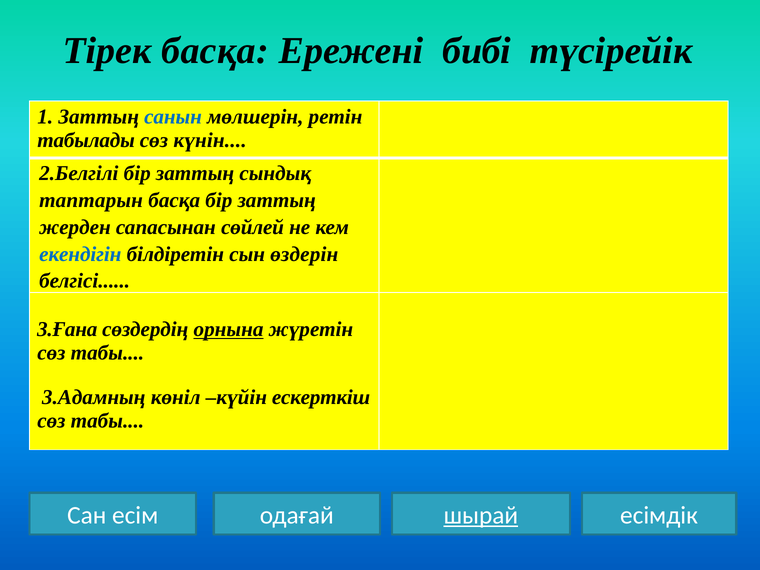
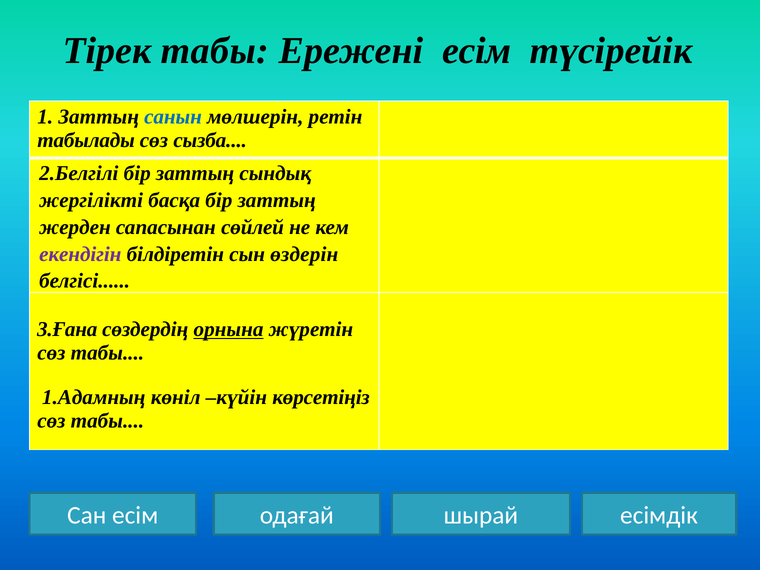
Тірек басқа: басқа -> табы
Ережені бибі: бибі -> есім
күнін: күнін -> сызба
таптарын: таптарын -> жергілікті
екендігін colour: blue -> purple
3.Адамның: 3.Адамның -> 1.Адамның
ескерткіш: ескерткіш -> көрсетіңіз
шырай underline: present -> none
